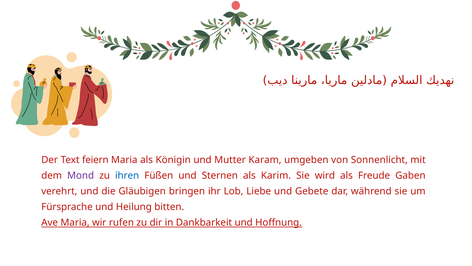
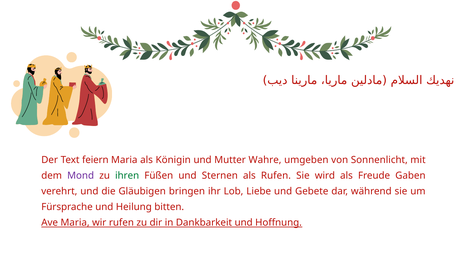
Karam: Karam -> Wahre
ihren colour: blue -> green
als Karim: Karim -> Rufen
